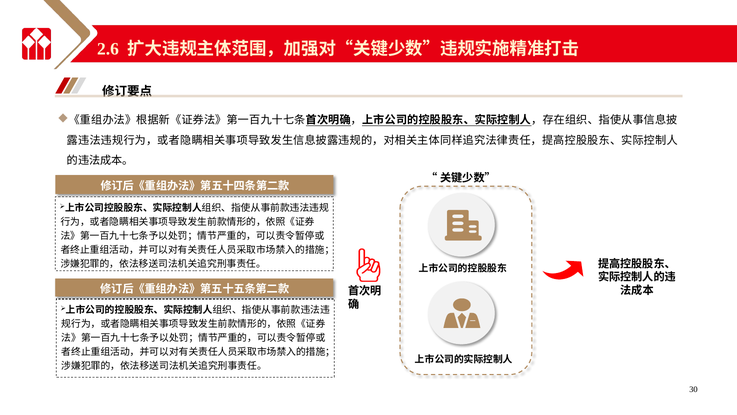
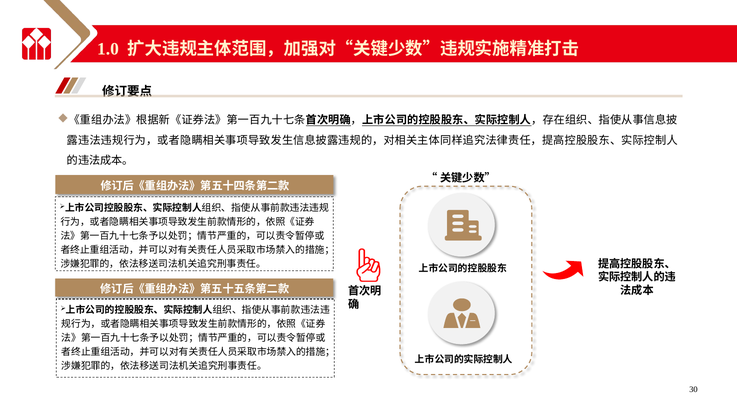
2.6: 2.6 -> 1.0
